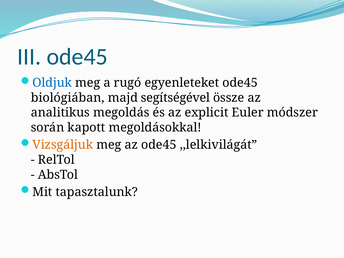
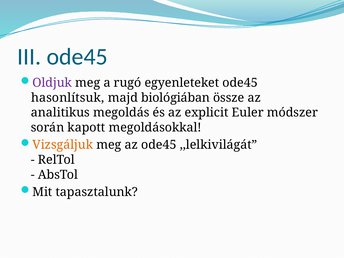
Oldjuk colour: blue -> purple
biológiában: biológiában -> hasonlítsuk
segítségével: segítségével -> biológiában
